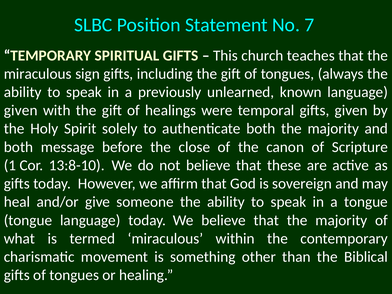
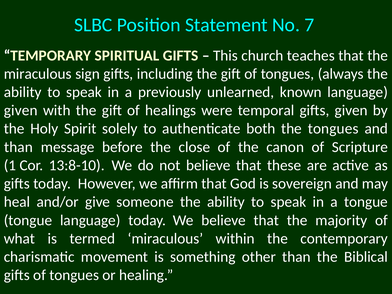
both the majority: majority -> tongues
both at (19, 147): both -> than
